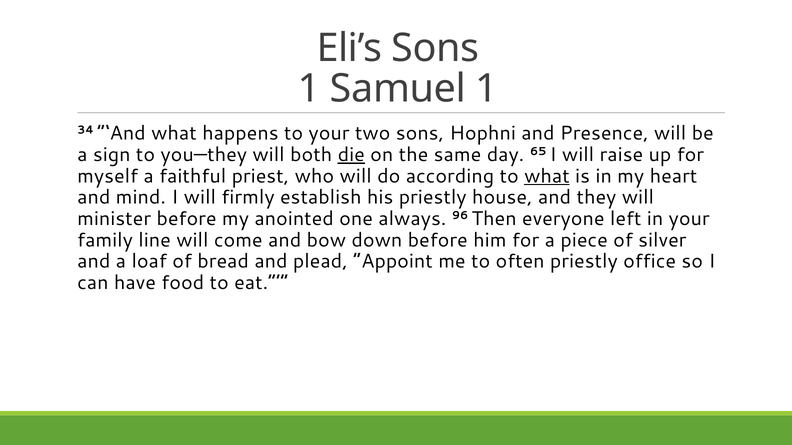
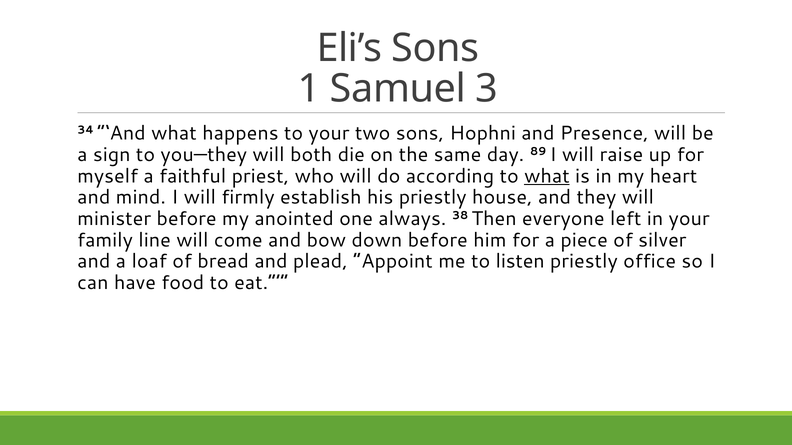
Samuel 1: 1 -> 3
die underline: present -> none
65: 65 -> 89
96: 96 -> 38
often: often -> listen
